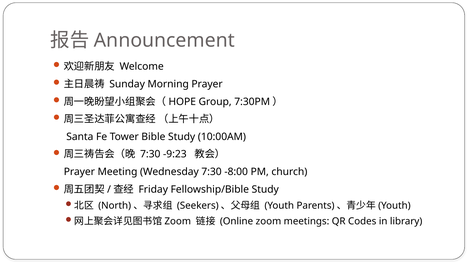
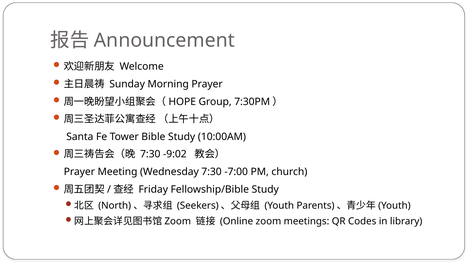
-9:23: -9:23 -> -9:02
-8:00: -8:00 -> -7:00
